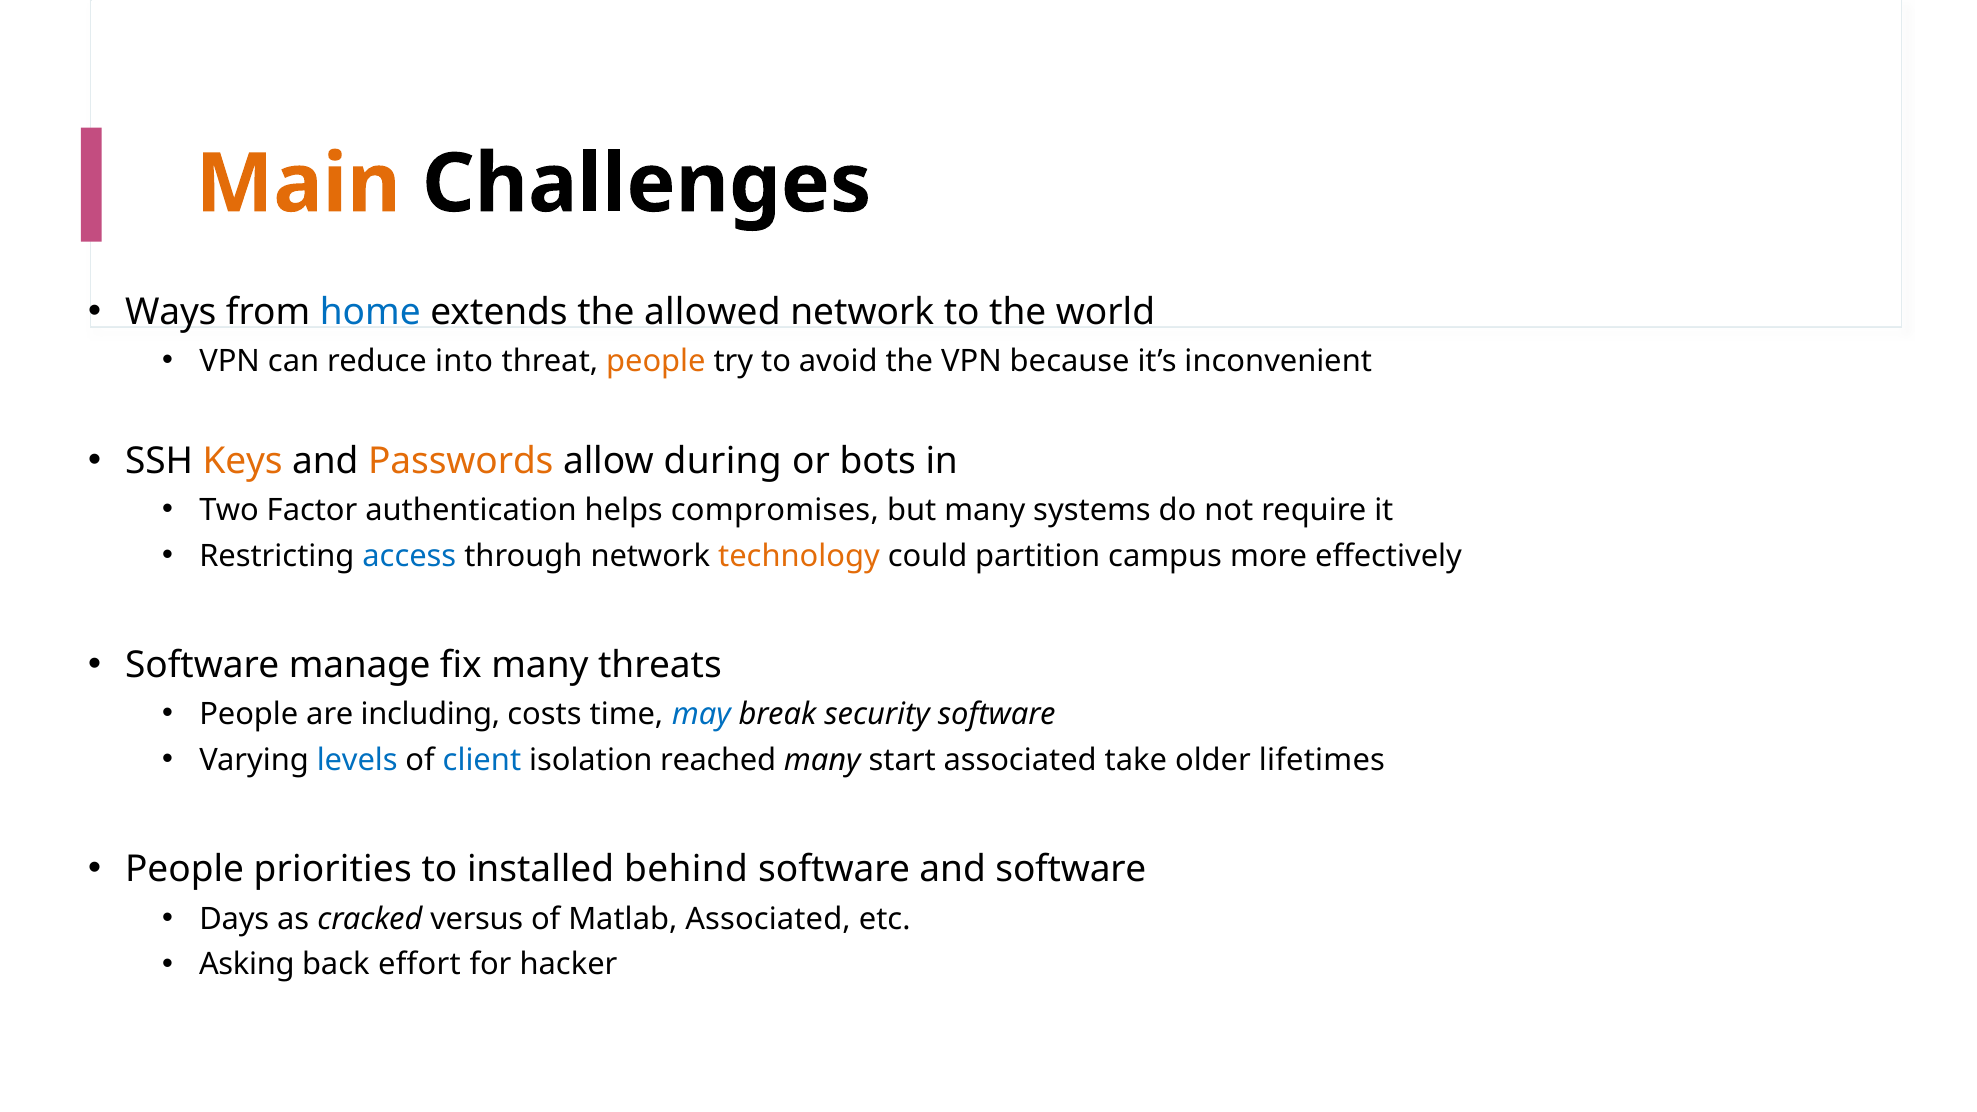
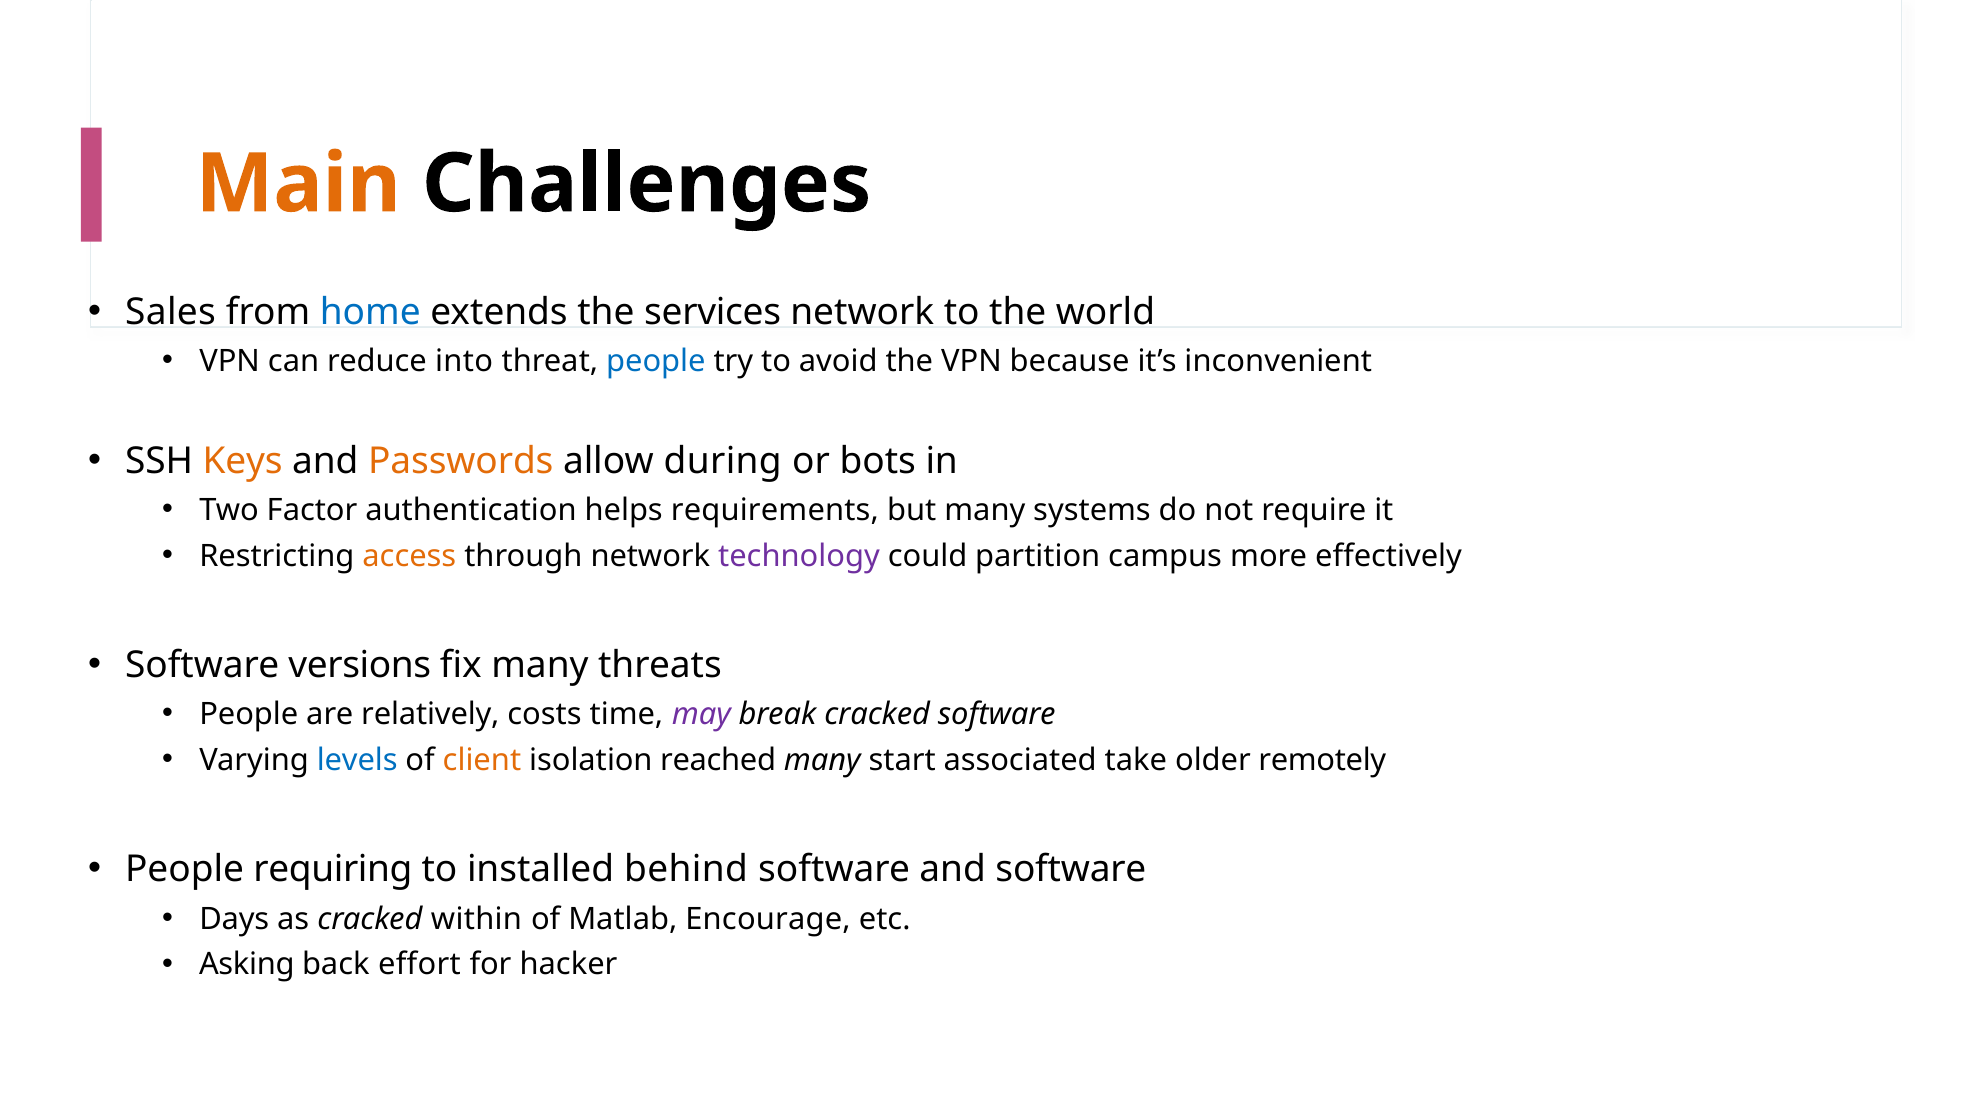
Ways: Ways -> Sales
allowed: allowed -> services
people at (656, 361) colour: orange -> blue
compromises: compromises -> requirements
access colour: blue -> orange
technology colour: orange -> purple
manage: manage -> versions
including: including -> relatively
may colour: blue -> purple
break security: security -> cracked
client colour: blue -> orange
lifetimes: lifetimes -> remotely
priorities: priorities -> requiring
versus: versus -> within
Matlab Associated: Associated -> Encourage
